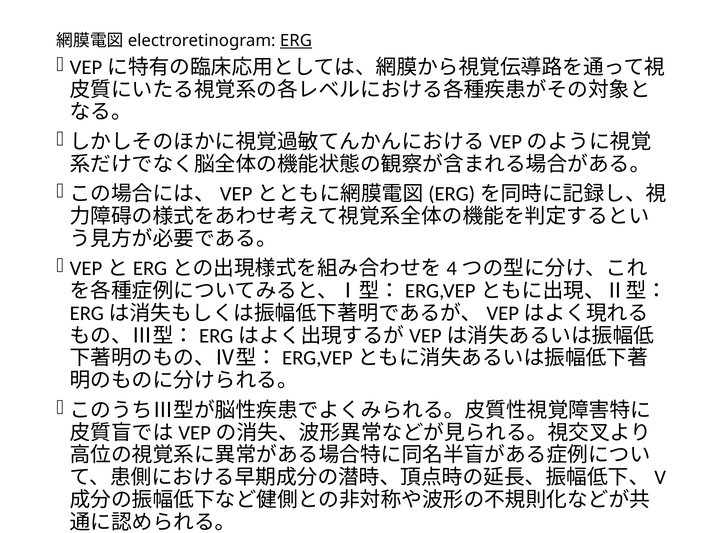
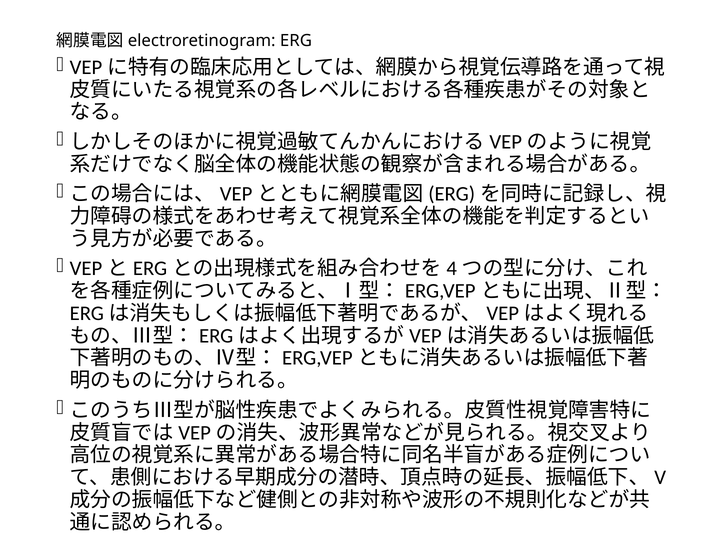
ERG underline: present -> none
